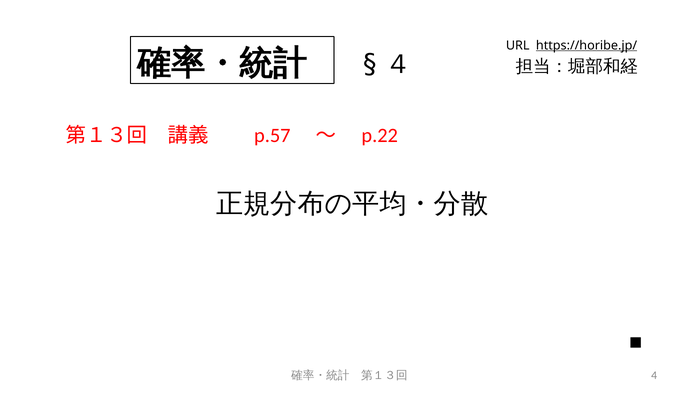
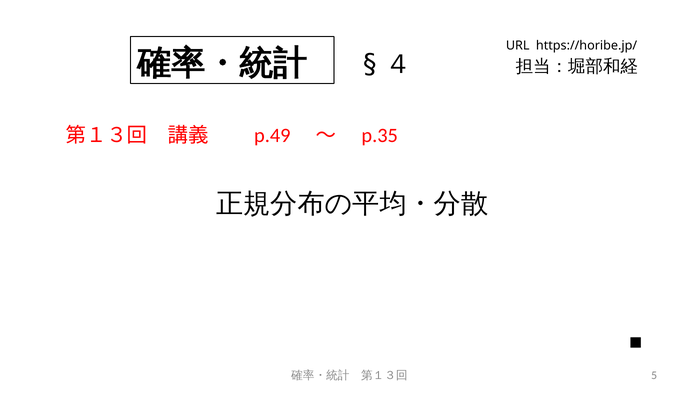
https://horibe.jp/ underline: present -> none
p.57: p.57 -> p.49
p.22: p.22 -> p.35
4: 4 -> 5
